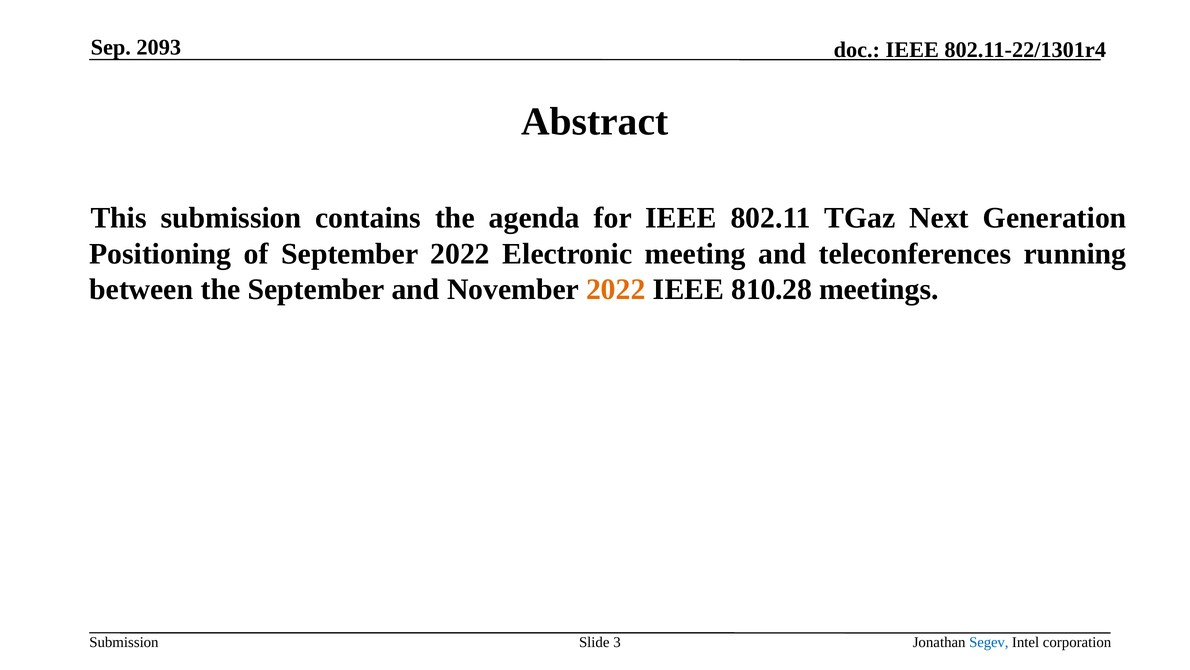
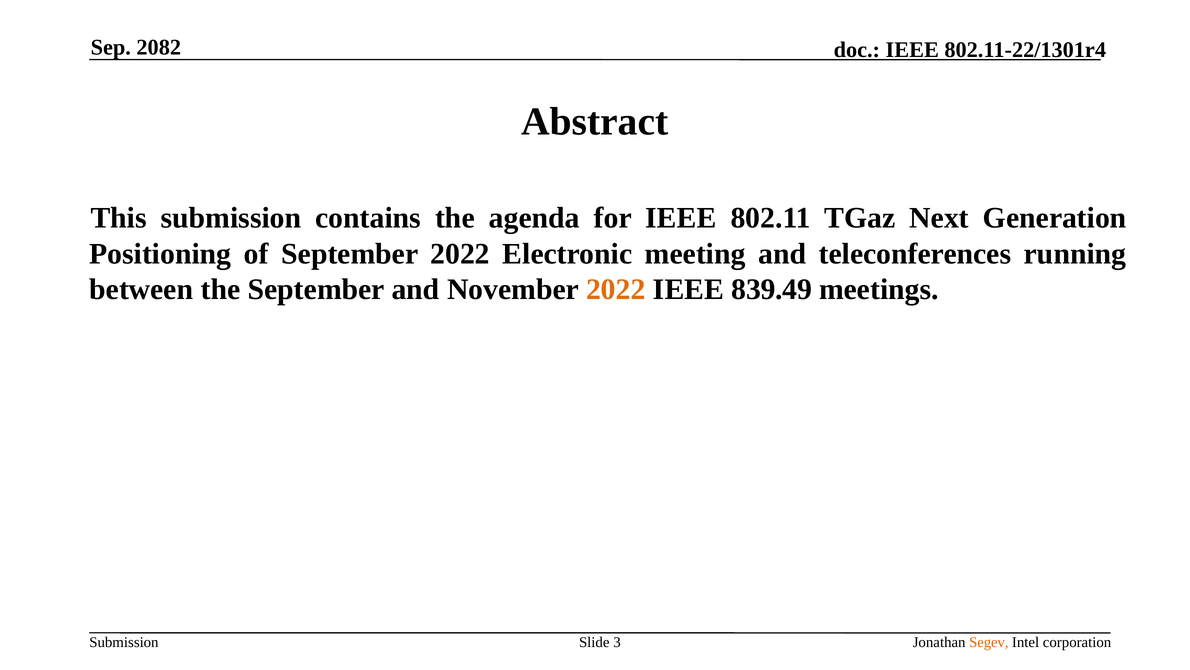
2093: 2093 -> 2082
810.28: 810.28 -> 839.49
Segev colour: blue -> orange
